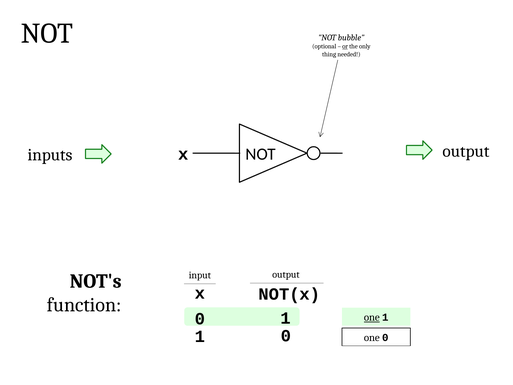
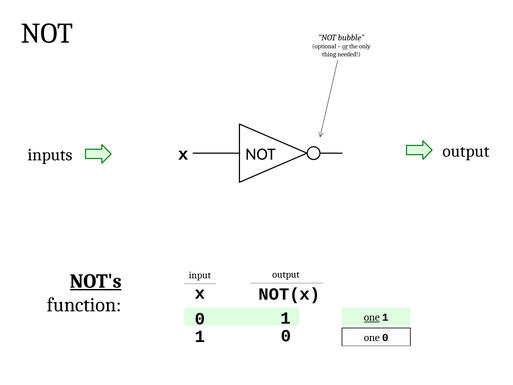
NOT's underline: none -> present
